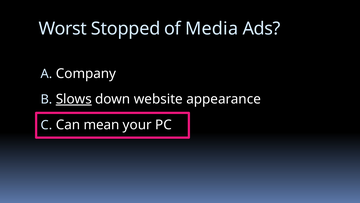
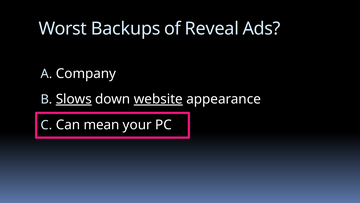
Stopped: Stopped -> Backups
Media: Media -> Reveal
website underline: none -> present
